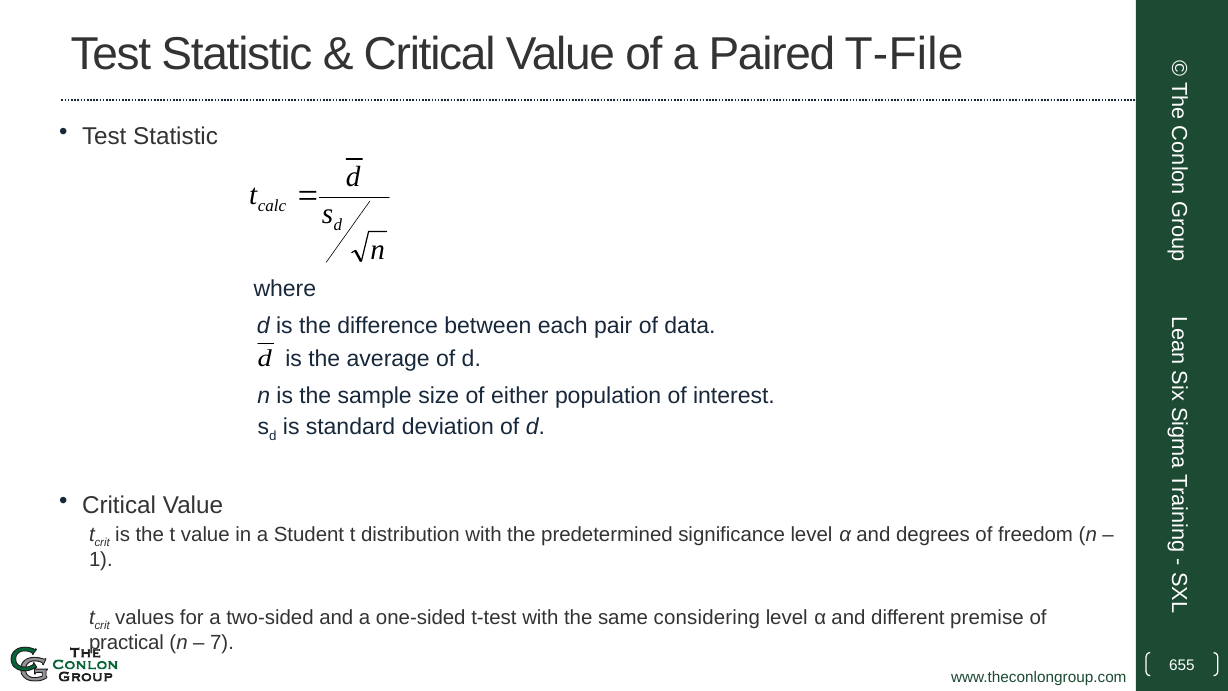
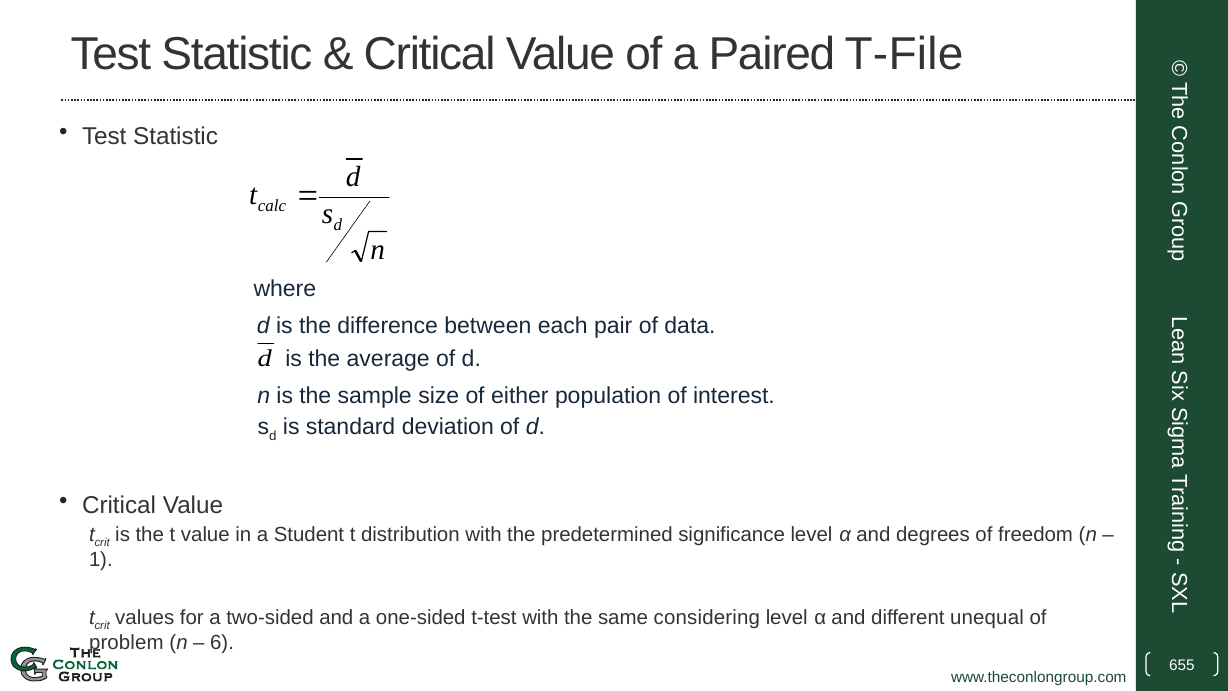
premise: premise -> unequal
practical: practical -> problem
7: 7 -> 6
